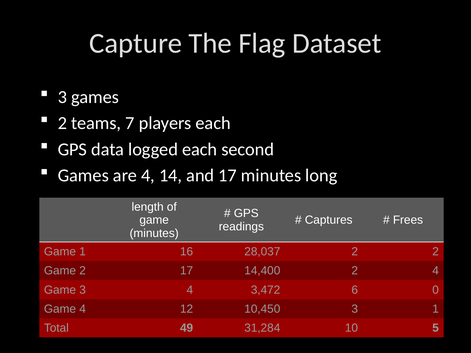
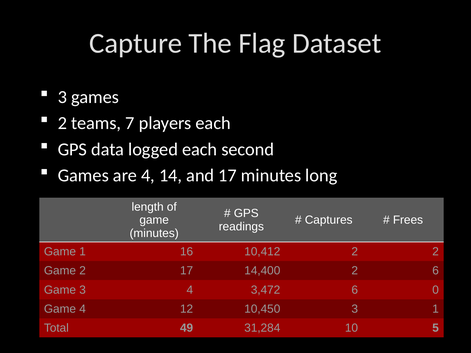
28,037: 28,037 -> 10,412
2 4: 4 -> 6
